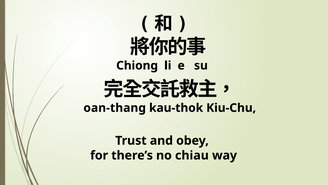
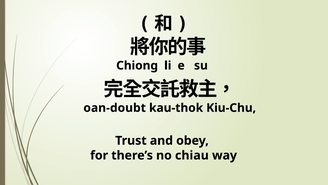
oan-thang: oan-thang -> oan-doubt
